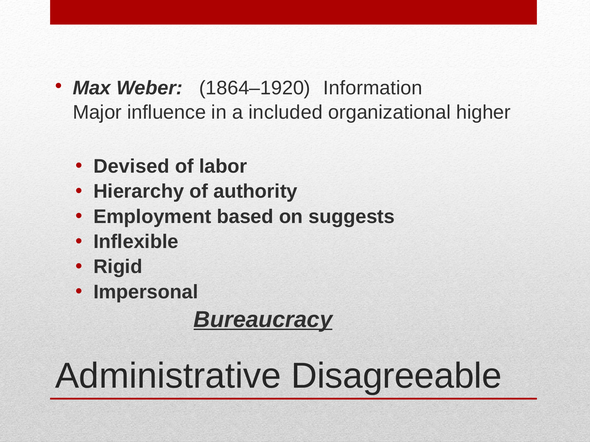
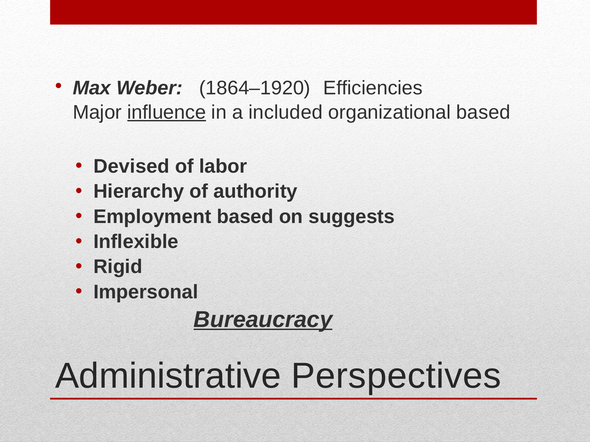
Information: Information -> Efficiencies
influence underline: none -> present
organizational higher: higher -> based
Disagreeable: Disagreeable -> Perspectives
